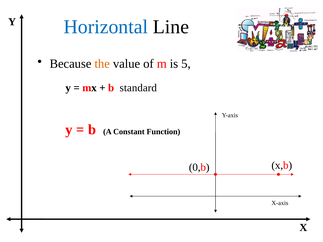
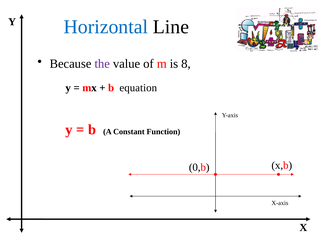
the colour: orange -> purple
5: 5 -> 8
standard: standard -> equation
